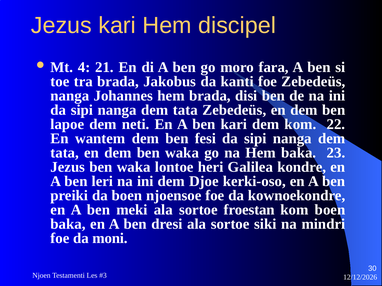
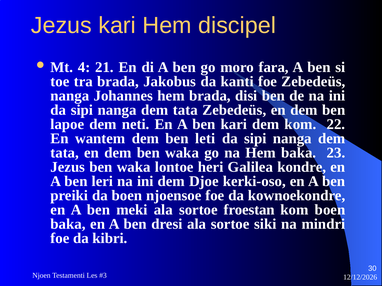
fesi: fesi -> leti
moni: moni -> kibri
